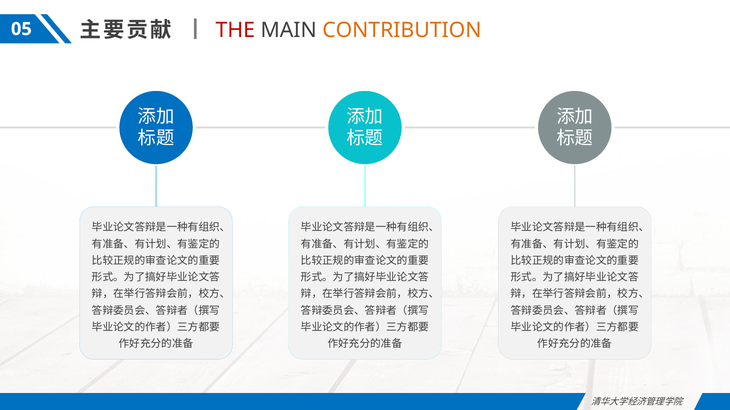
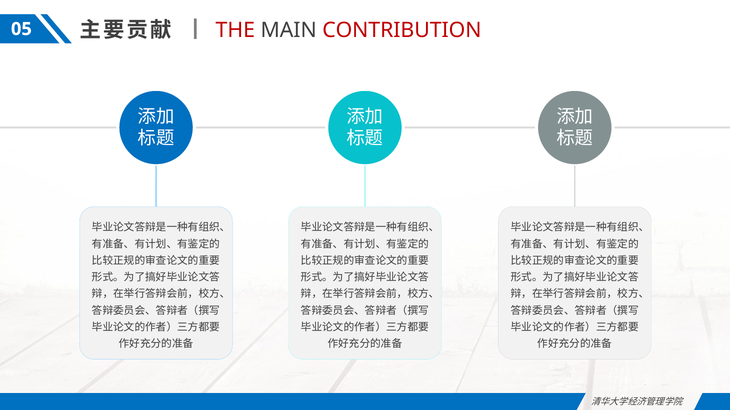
CONTRIBUTION colour: orange -> red
